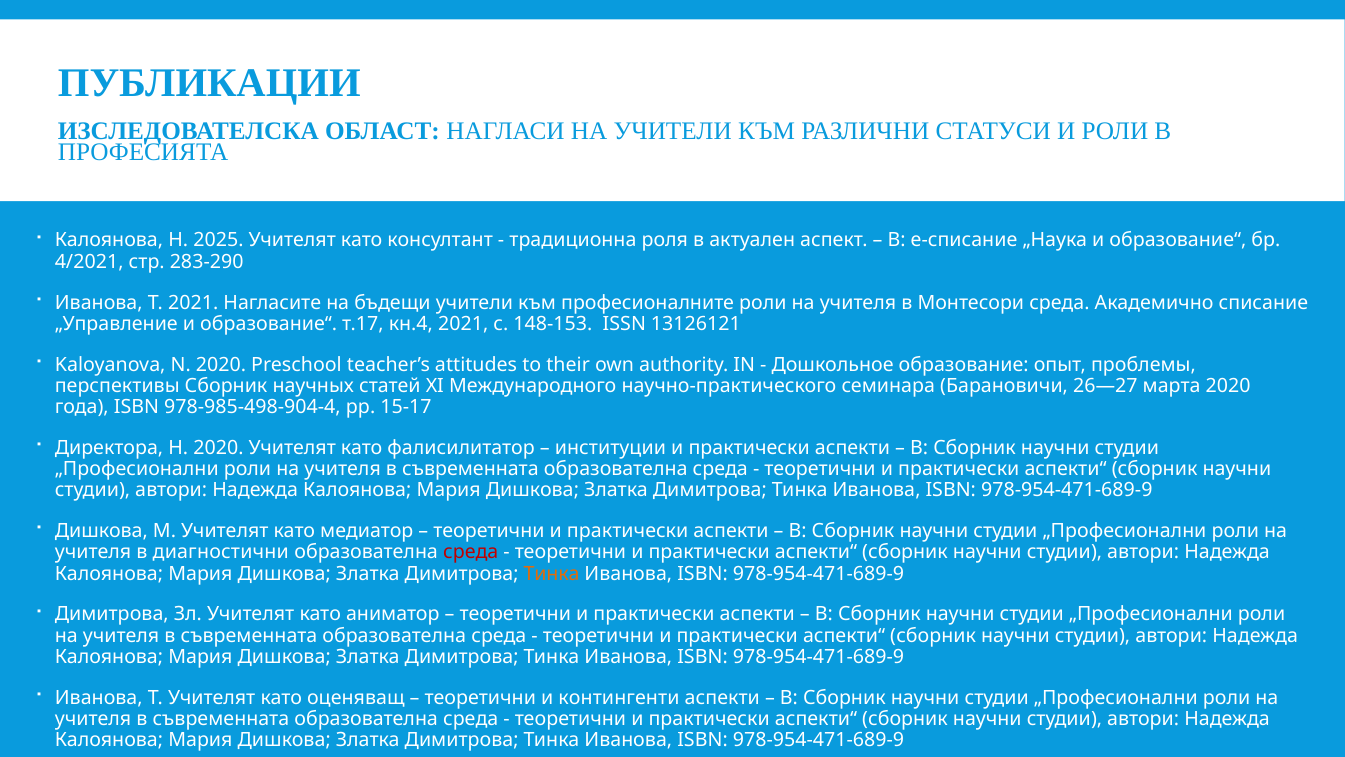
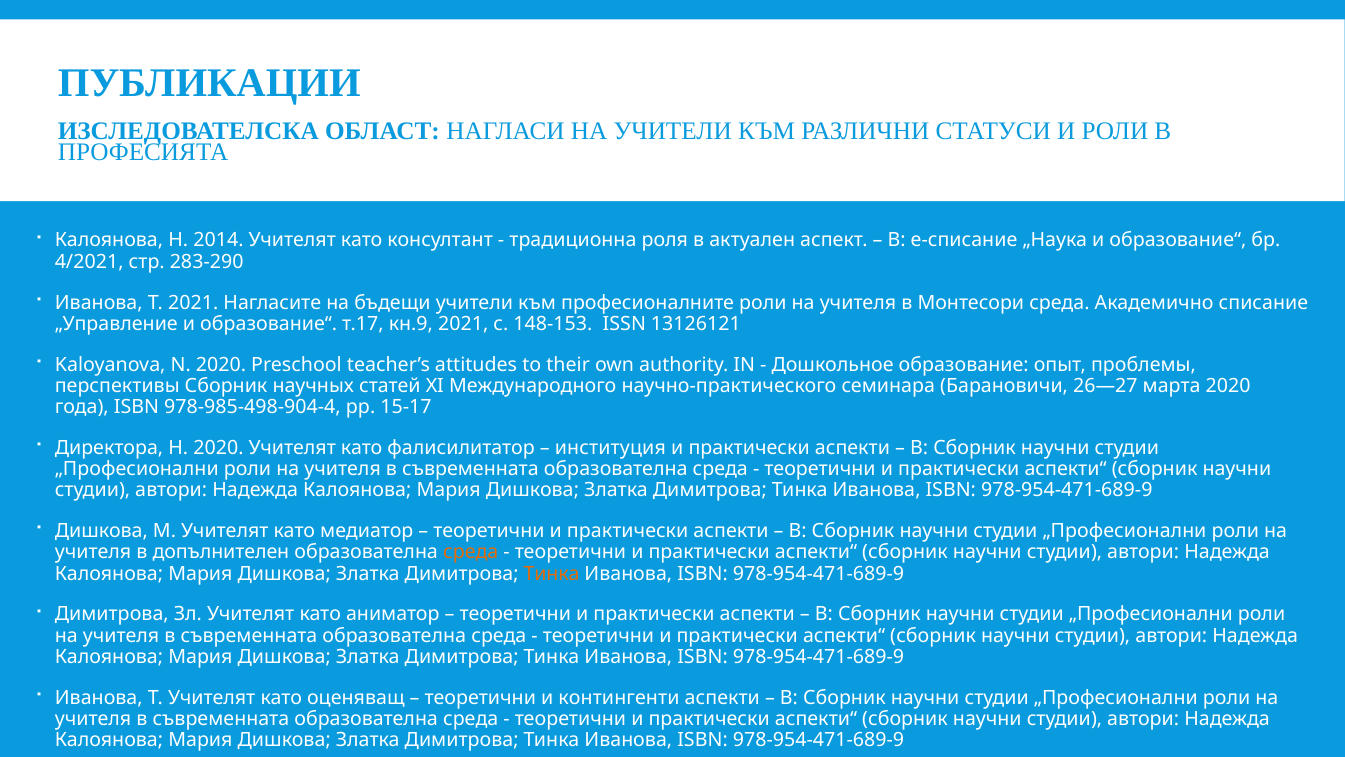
2025: 2025 -> 2014
кн.4: кн.4 -> кн.9
институции: институции -> институция
диагностични: диагностични -> допълнителен
среда at (471, 552) colour: red -> orange
